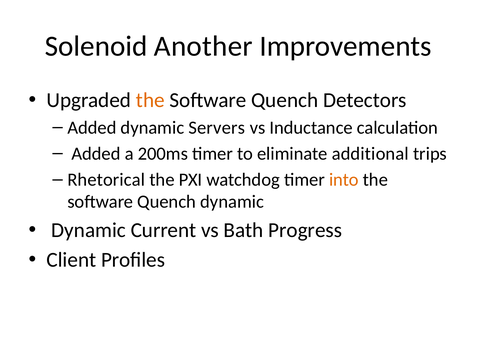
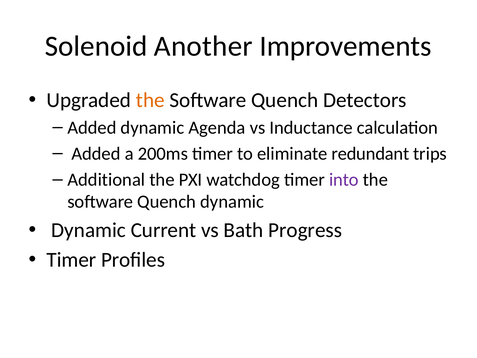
Servers: Servers -> Agenda
additional: additional -> redundant
Rhetorical: Rhetorical -> Additional
into colour: orange -> purple
Client at (71, 260): Client -> Timer
